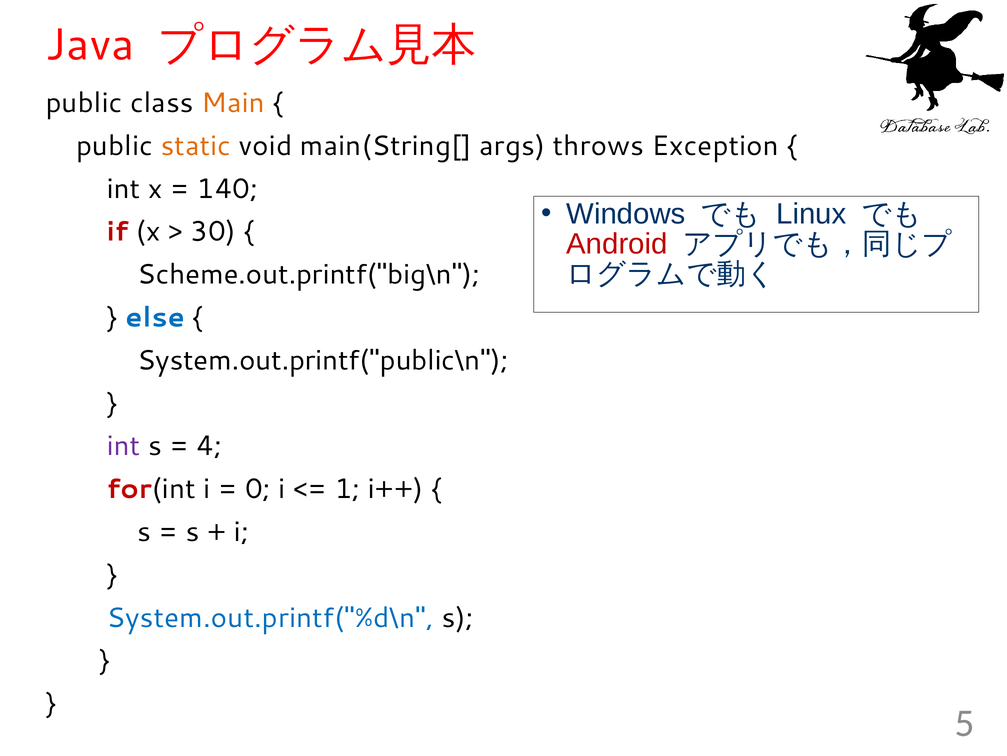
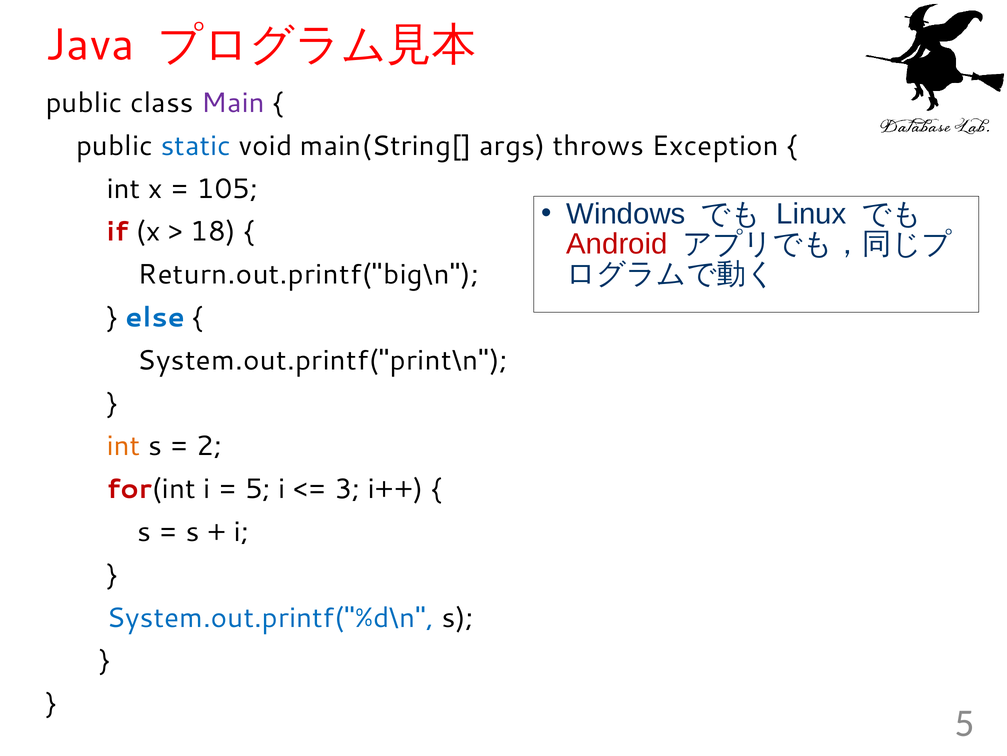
Main colour: orange -> purple
static colour: orange -> blue
140: 140 -> 105
30: 30 -> 18
Scheme.out.printf("big\n: Scheme.out.printf("big\n -> Return.out.printf("big\n
System.out.printf("public\n: System.out.printf("public\n -> System.out.printf("print\n
int at (124, 446) colour: purple -> orange
4: 4 -> 2
0 at (258, 489): 0 -> 5
1: 1 -> 3
